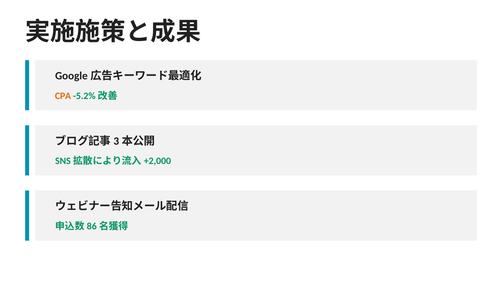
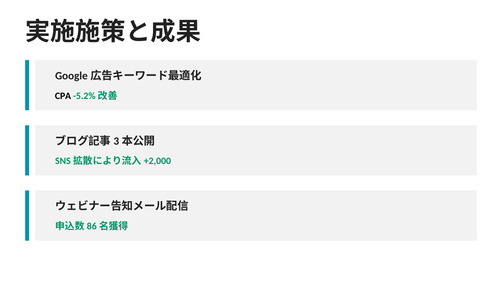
CPA colour: orange -> black
